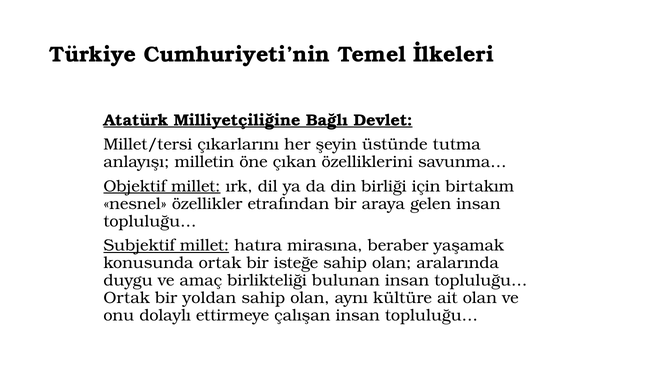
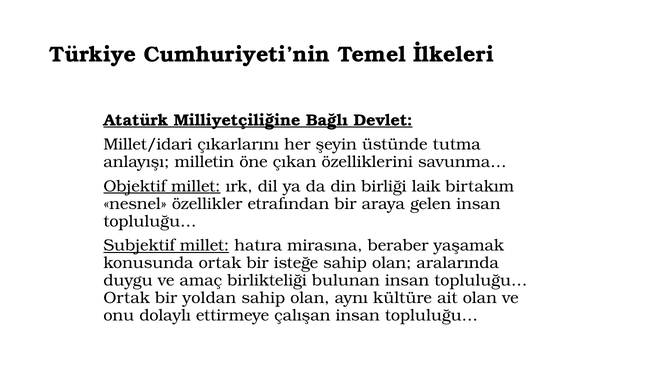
Millet/tersi: Millet/tersi -> Millet/idari
için: için -> laik
